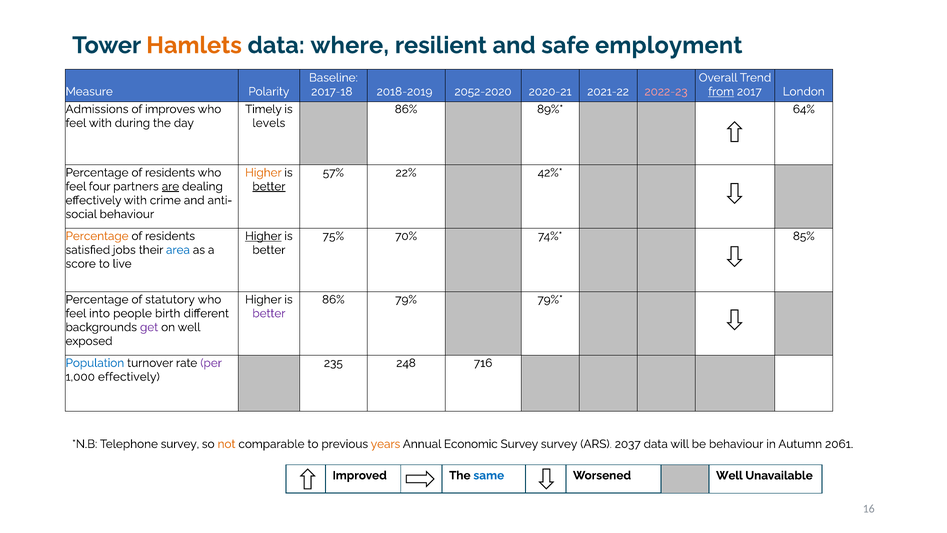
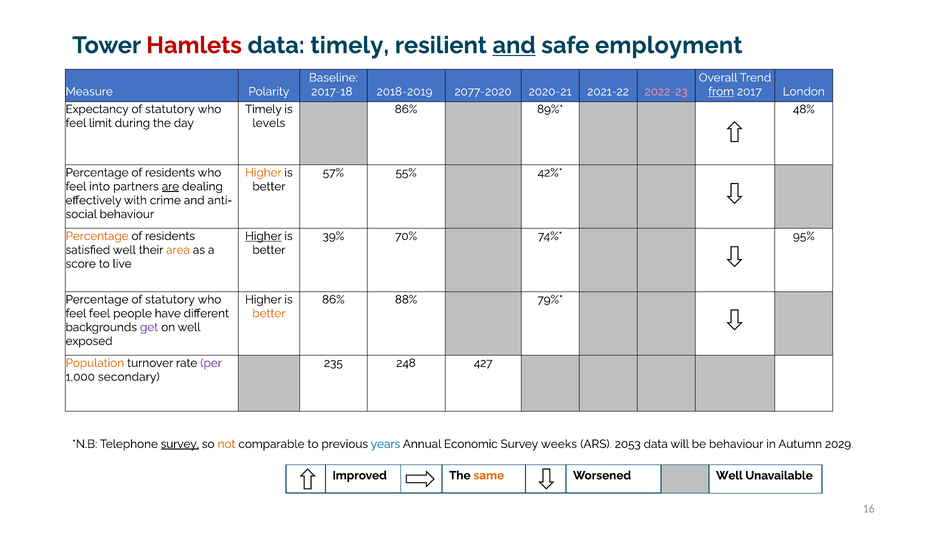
Hamlets colour: orange -> red
data where: where -> timely
and at (514, 45) underline: none -> present
2052-2020: 2052-2020 -> 2077-2020
Admissions: Admissions -> Expectancy
improves at (170, 109): improves -> statutory
64%: 64% -> 48%
feel with: with -> limit
22%: 22% -> 55%
four: four -> into
better at (269, 186) underline: present -> none
75%: 75% -> 39%
85%: 85% -> 95%
satisfied jobs: jobs -> well
area colour: blue -> orange
79%: 79% -> 88%
feel into: into -> feel
birth: birth -> have
better at (269, 313) colour: purple -> orange
Population colour: blue -> orange
716: 716 -> 427
1,000 effectively: effectively -> secondary
survey at (180, 444) underline: none -> present
years colour: orange -> blue
Survey survey: survey -> weeks
2037: 2037 -> 2053
2061: 2061 -> 2029
same colour: blue -> orange
